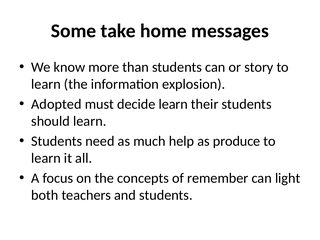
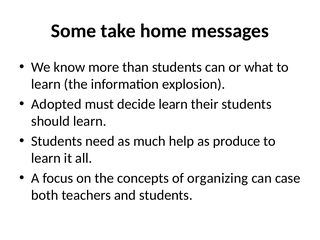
story: story -> what
remember: remember -> organizing
light: light -> case
